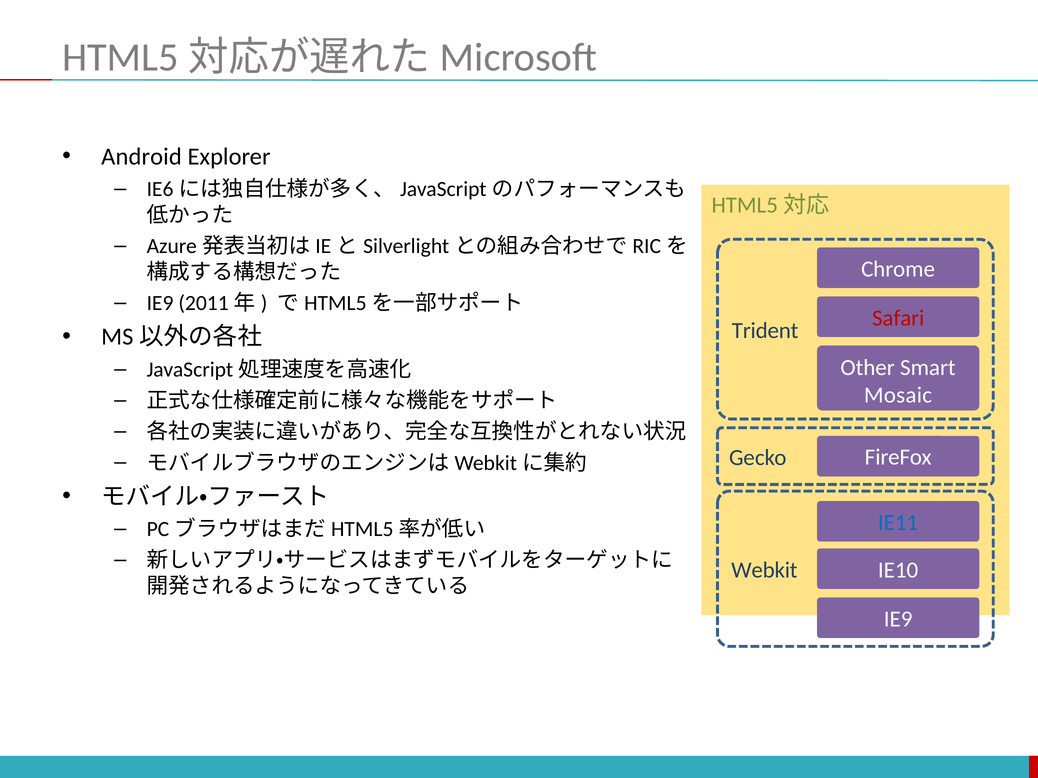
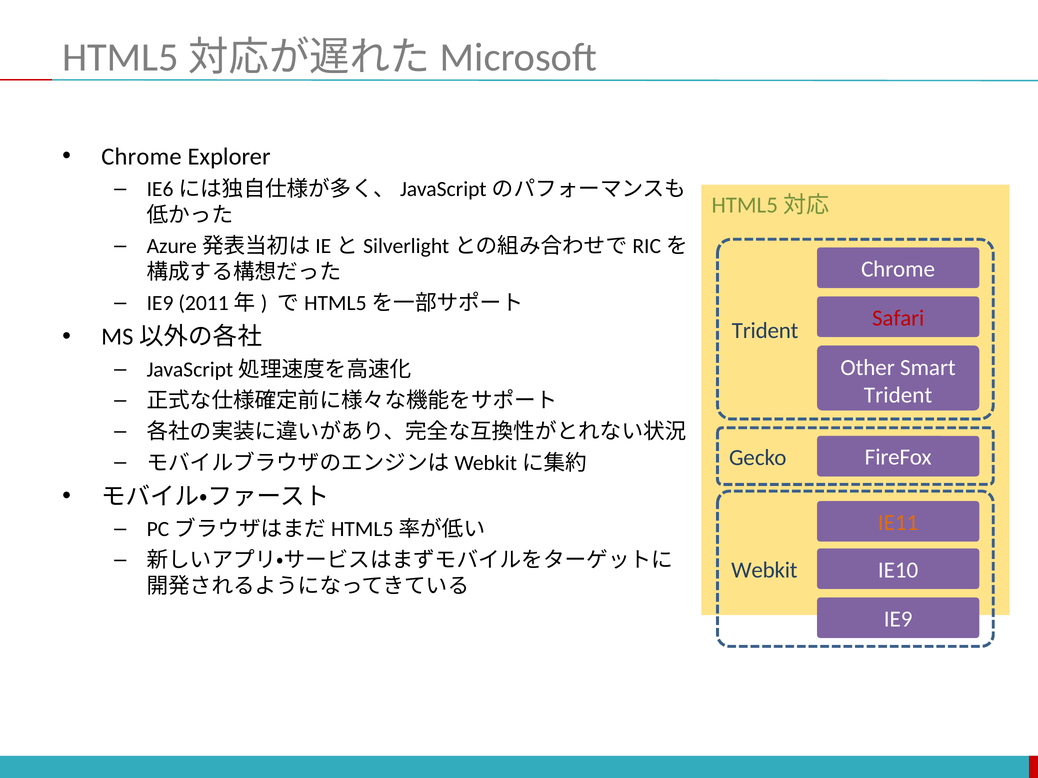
Android at (142, 157): Android -> Chrome
Mosaic at (898, 395): Mosaic -> Trident
IE11 colour: blue -> orange
